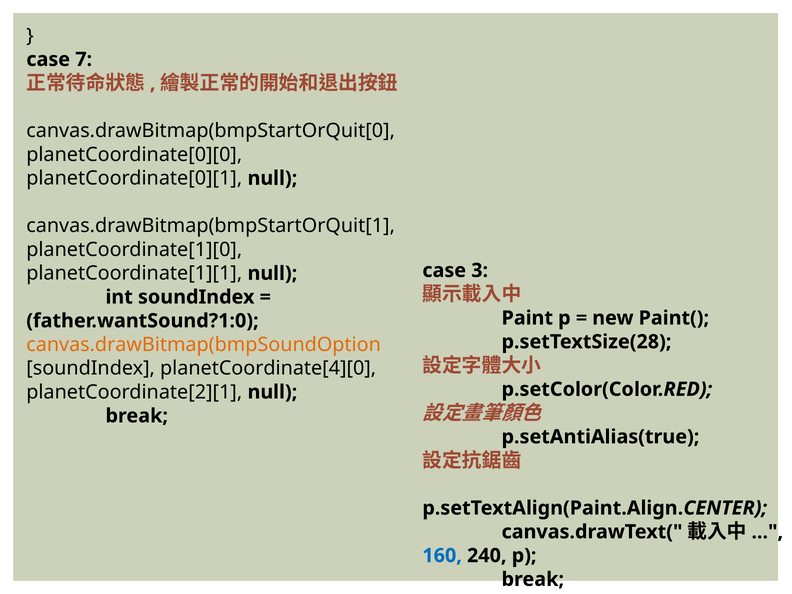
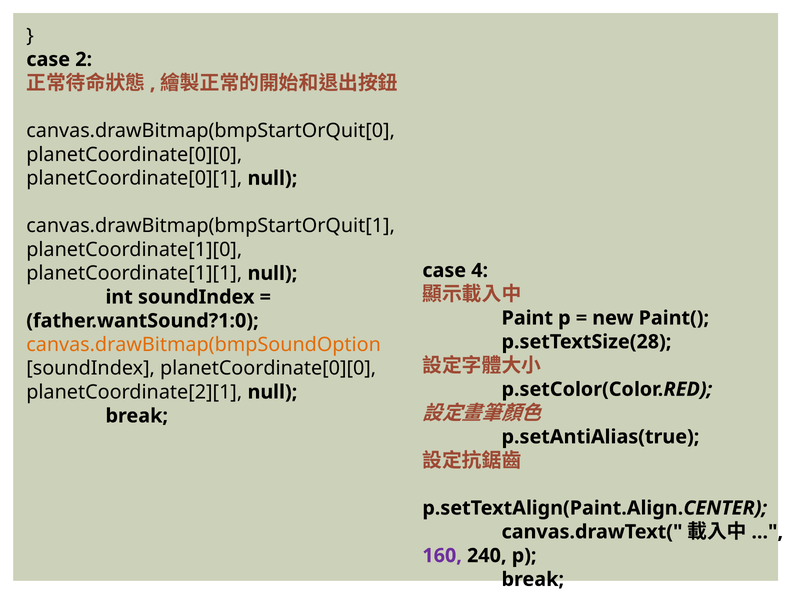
7: 7 -> 2
3: 3 -> 4
soundIndex planetCoordinate[4][0: planetCoordinate[4][0 -> planetCoordinate[0][0
160 colour: blue -> purple
